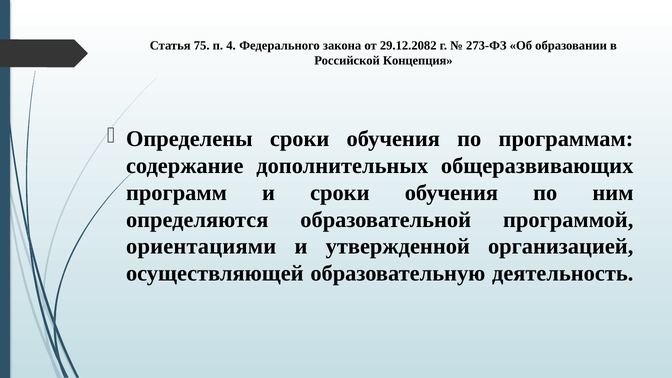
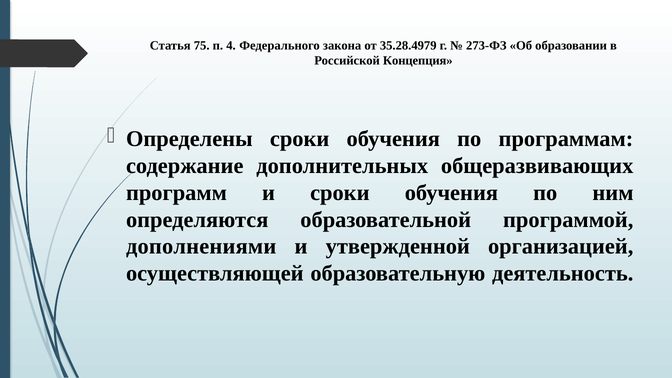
29.12.2082: 29.12.2082 -> 35.28.4979
ориентациями: ориентациями -> дополнениями
